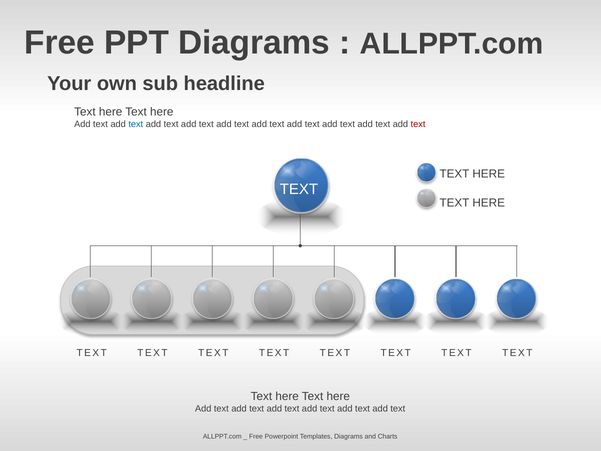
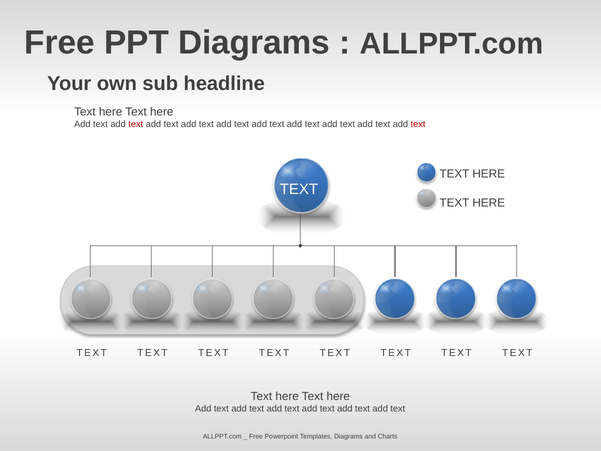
text at (136, 124) colour: blue -> red
